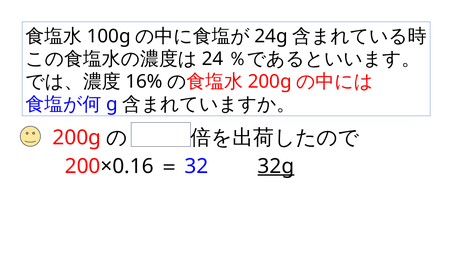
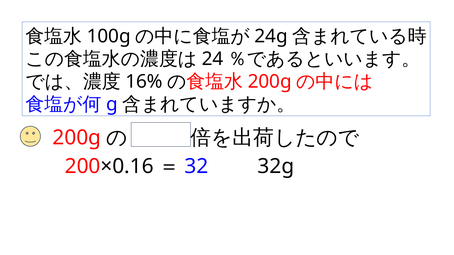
32g underline: present -> none
